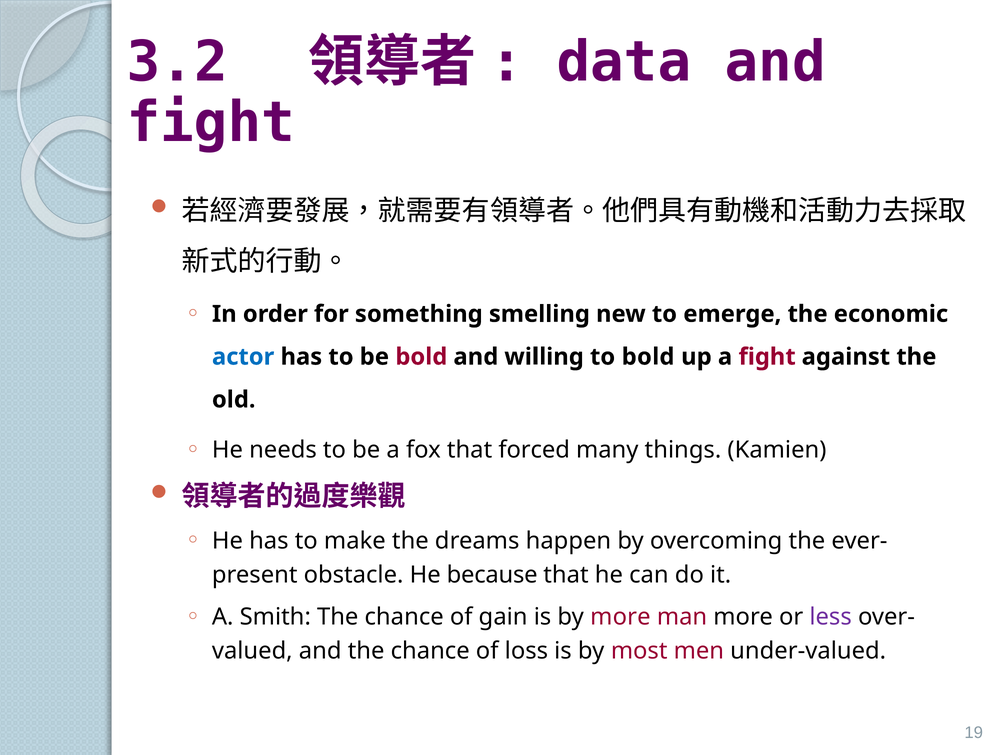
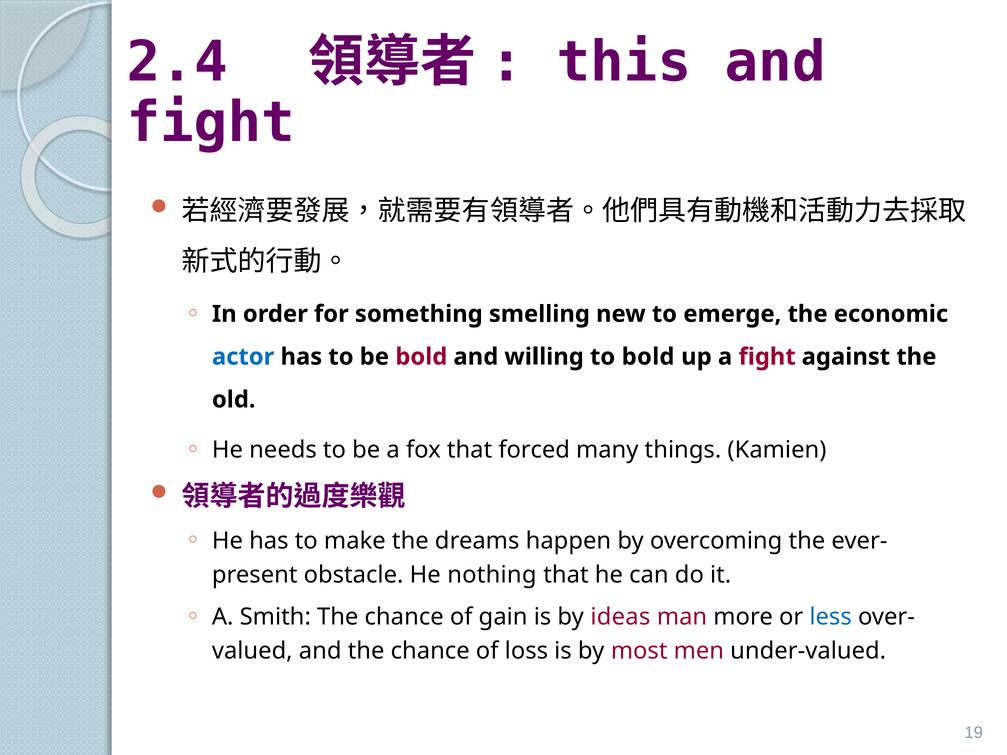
3.2: 3.2 -> 2.4
data: data -> this
because: because -> nothing
by more: more -> ideas
less colour: purple -> blue
